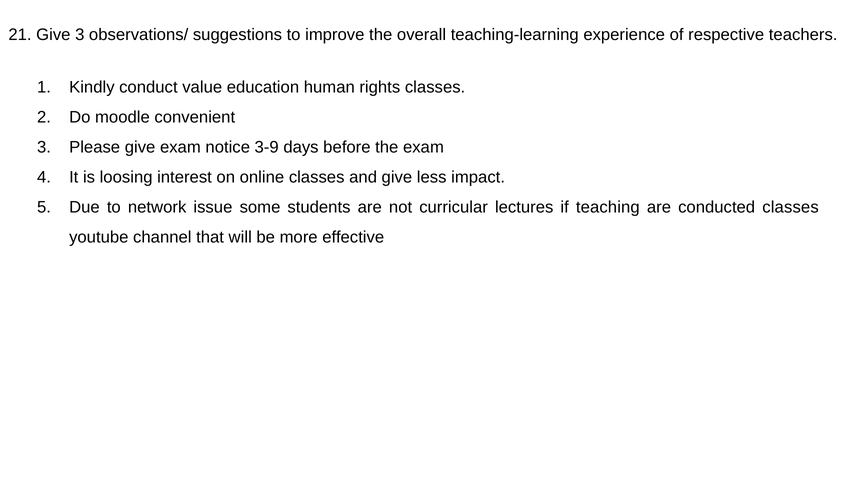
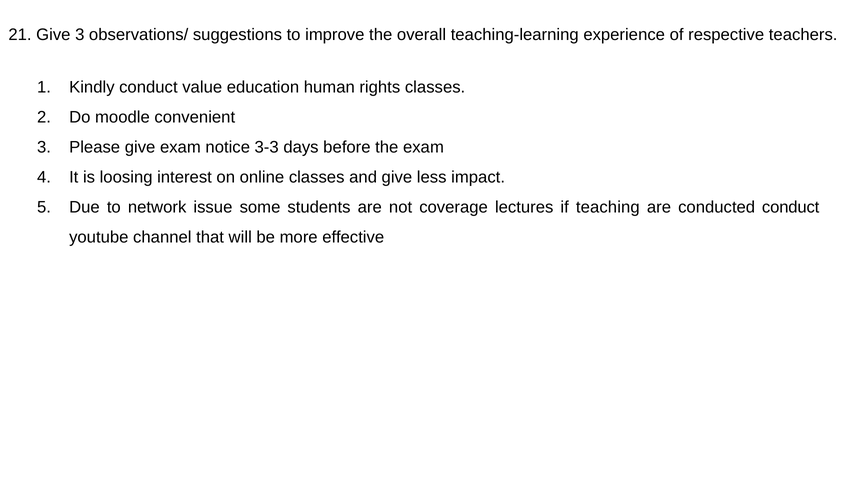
3-9: 3-9 -> 3-3
curricular: curricular -> coverage
conducted classes: classes -> conduct
